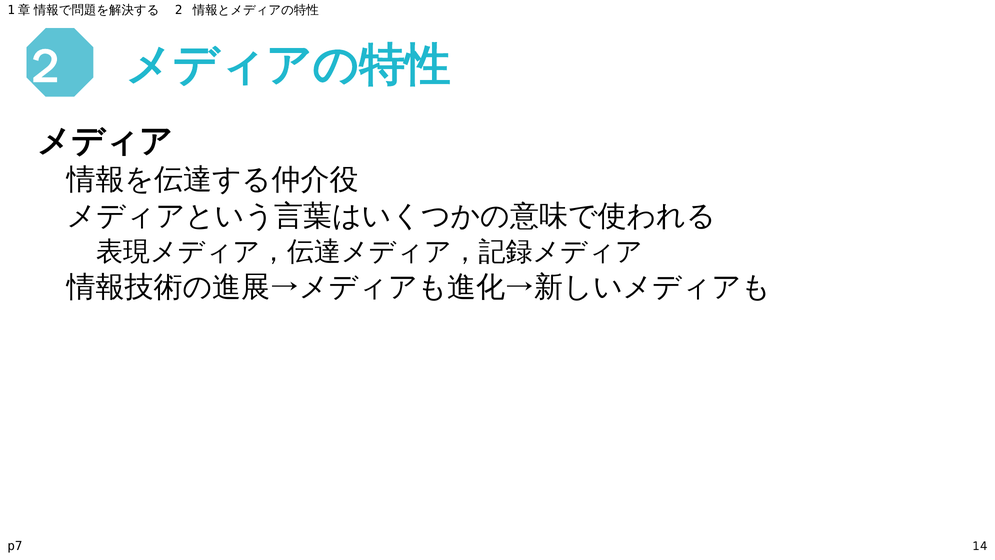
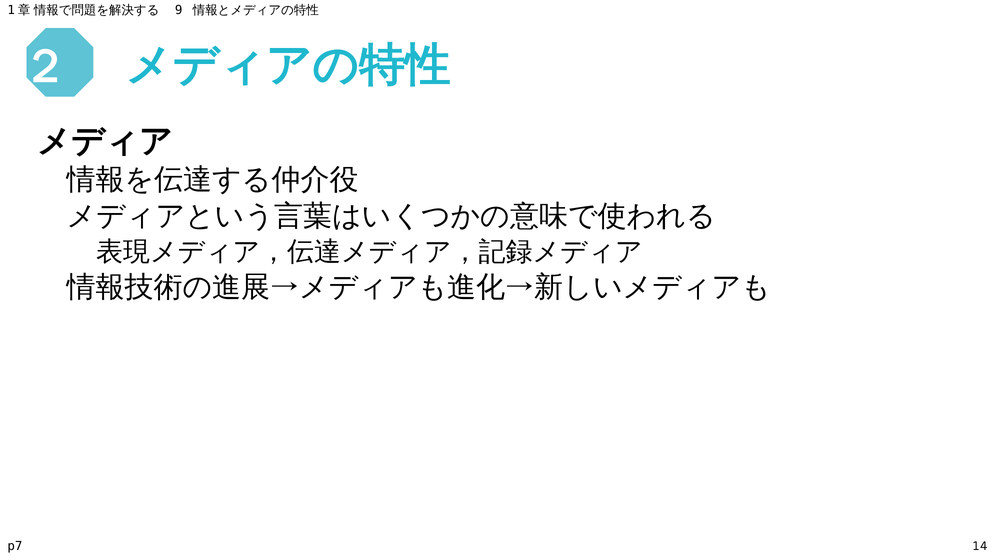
2: 2 -> 9
